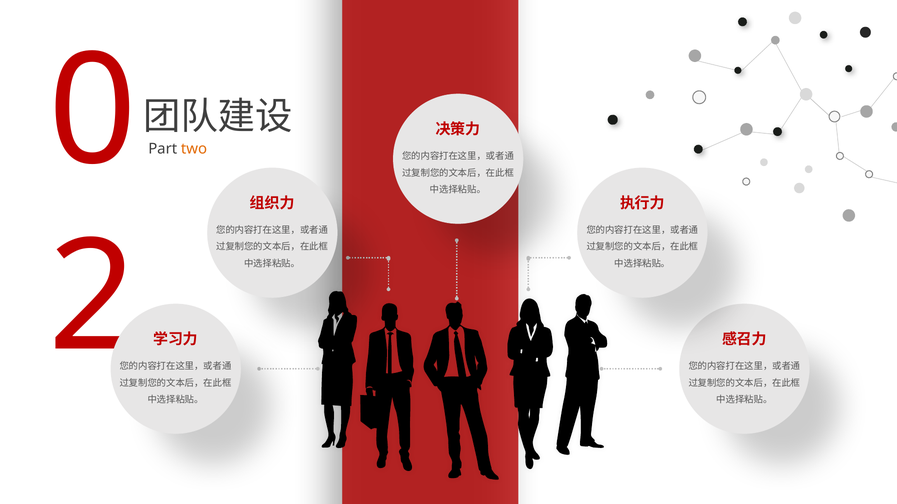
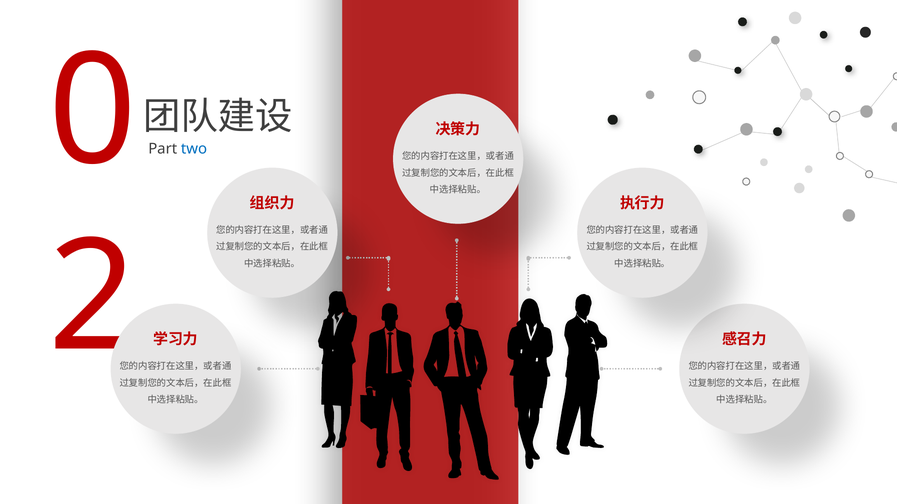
two colour: orange -> blue
